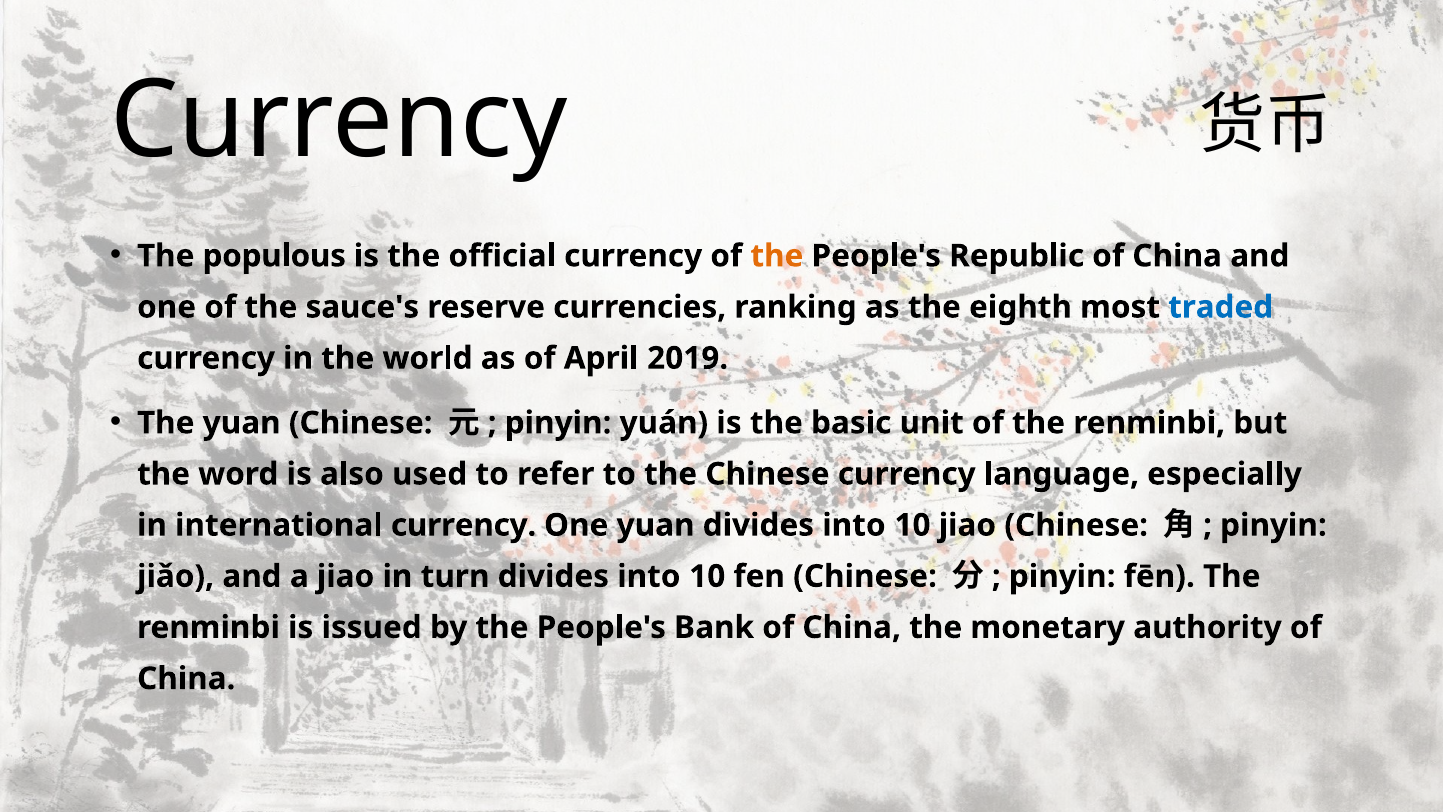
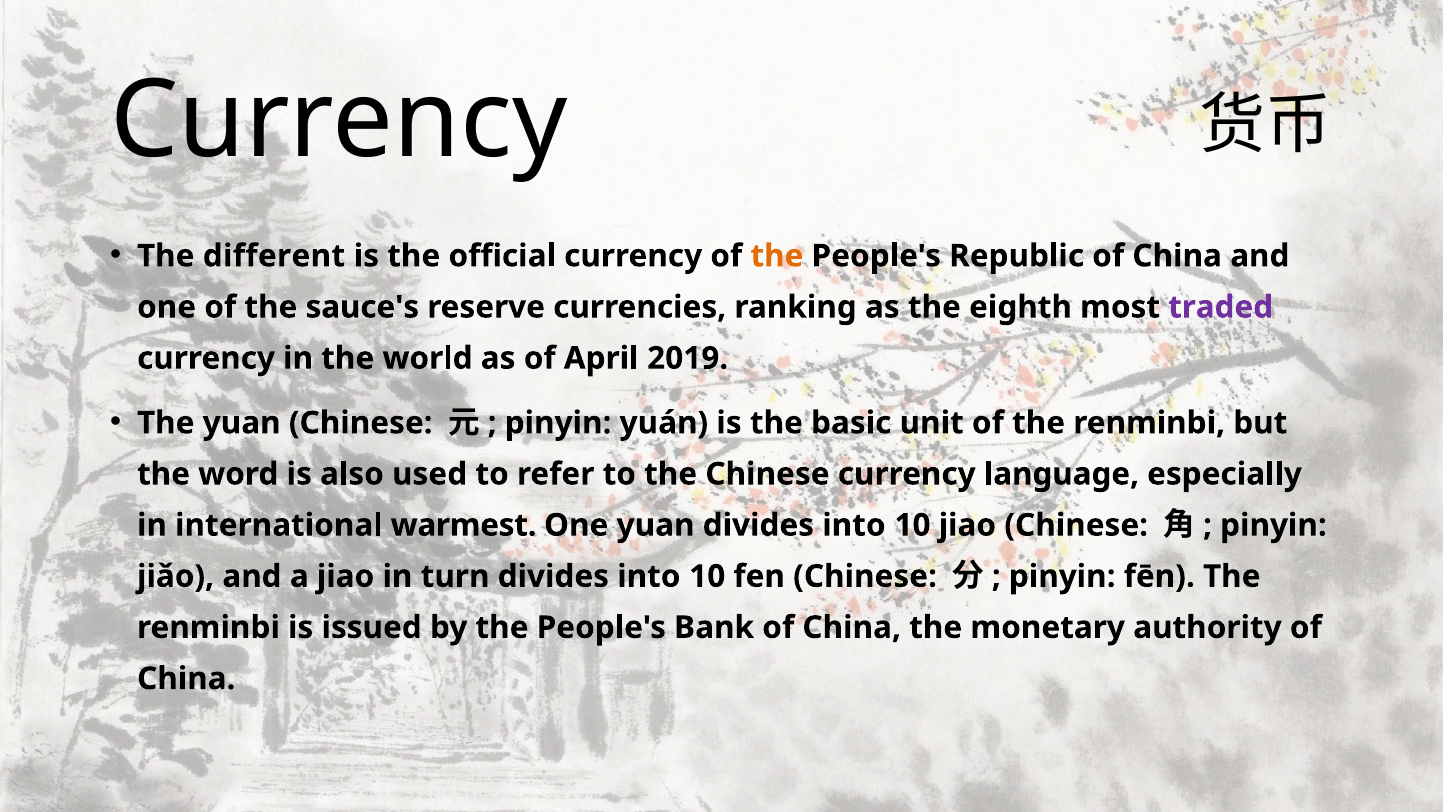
populous: populous -> different
traded colour: blue -> purple
international currency: currency -> warmest
